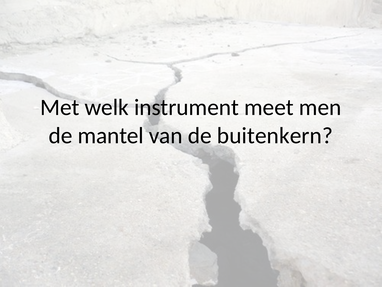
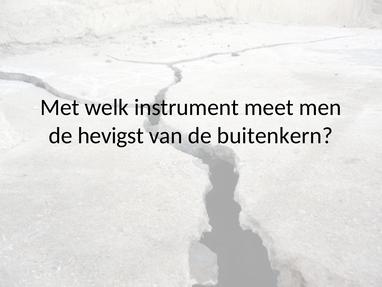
mantel: mantel -> hevigst
